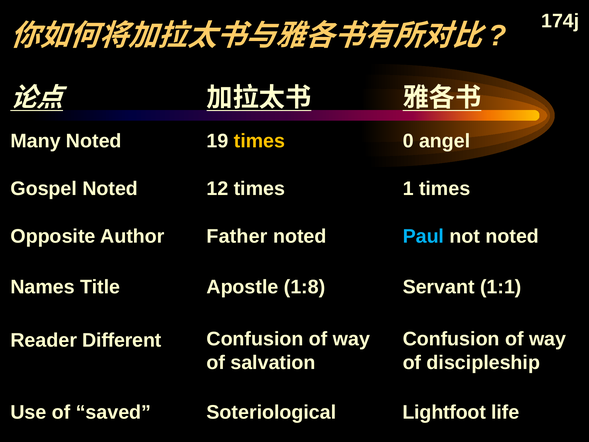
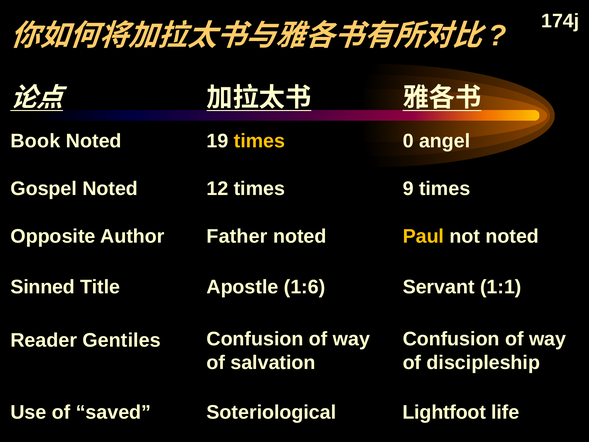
Many: Many -> Book
1: 1 -> 9
Paul colour: light blue -> yellow
Names: Names -> Sinned
1:8: 1:8 -> 1:6
Different: Different -> Gentiles
